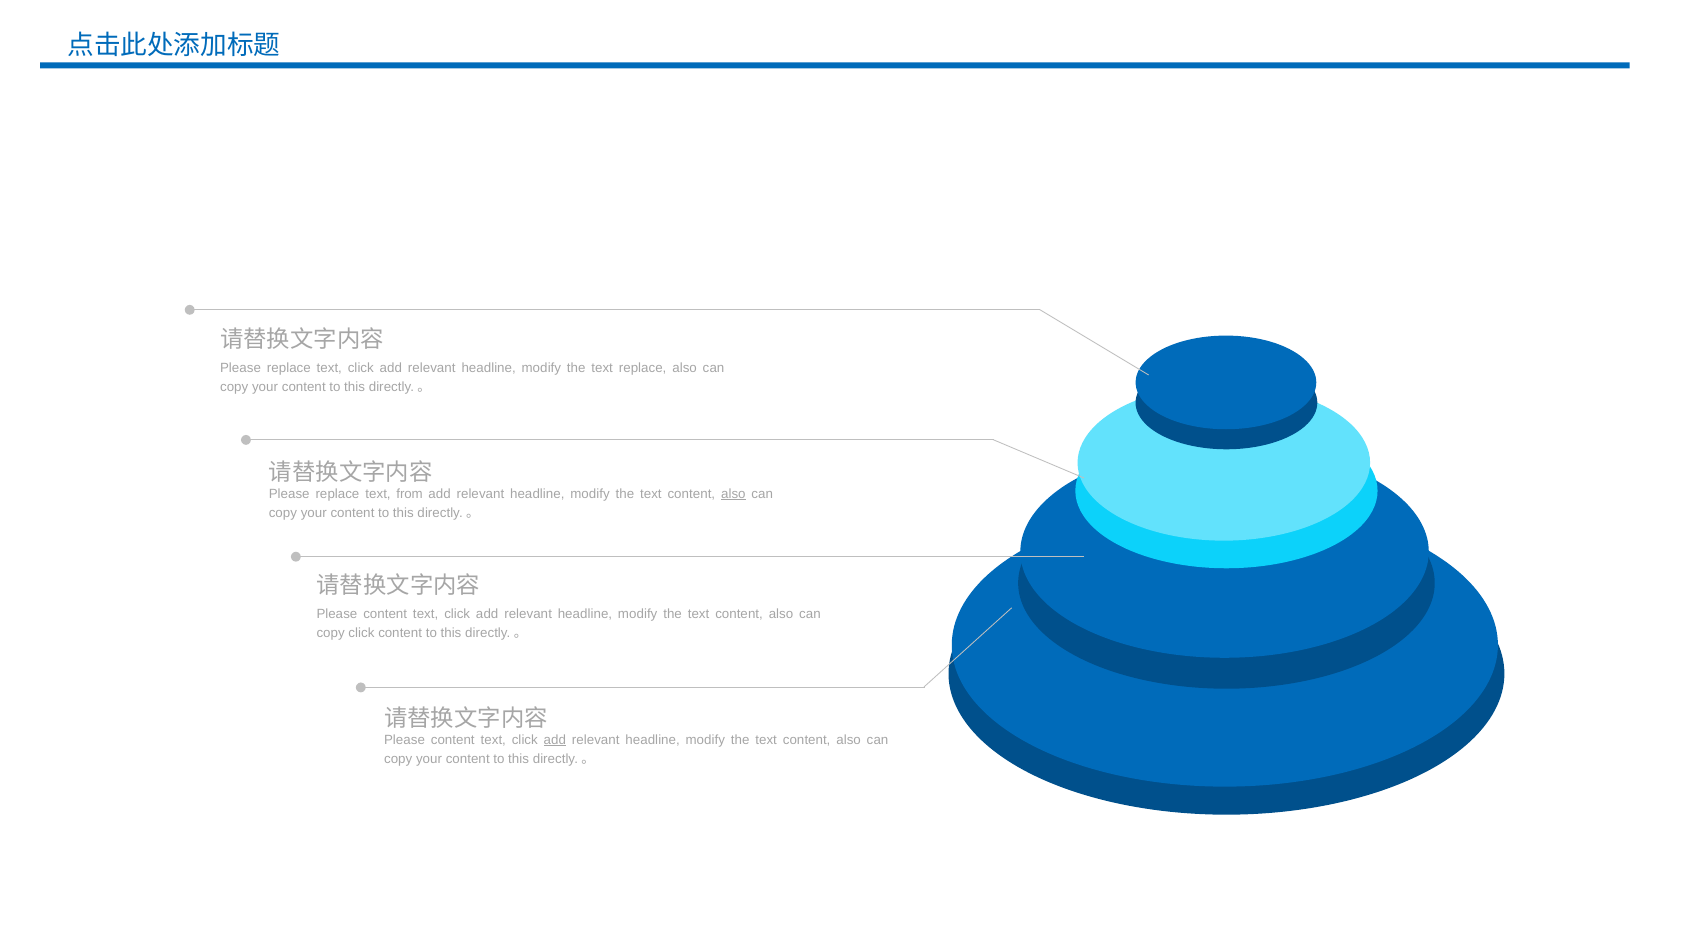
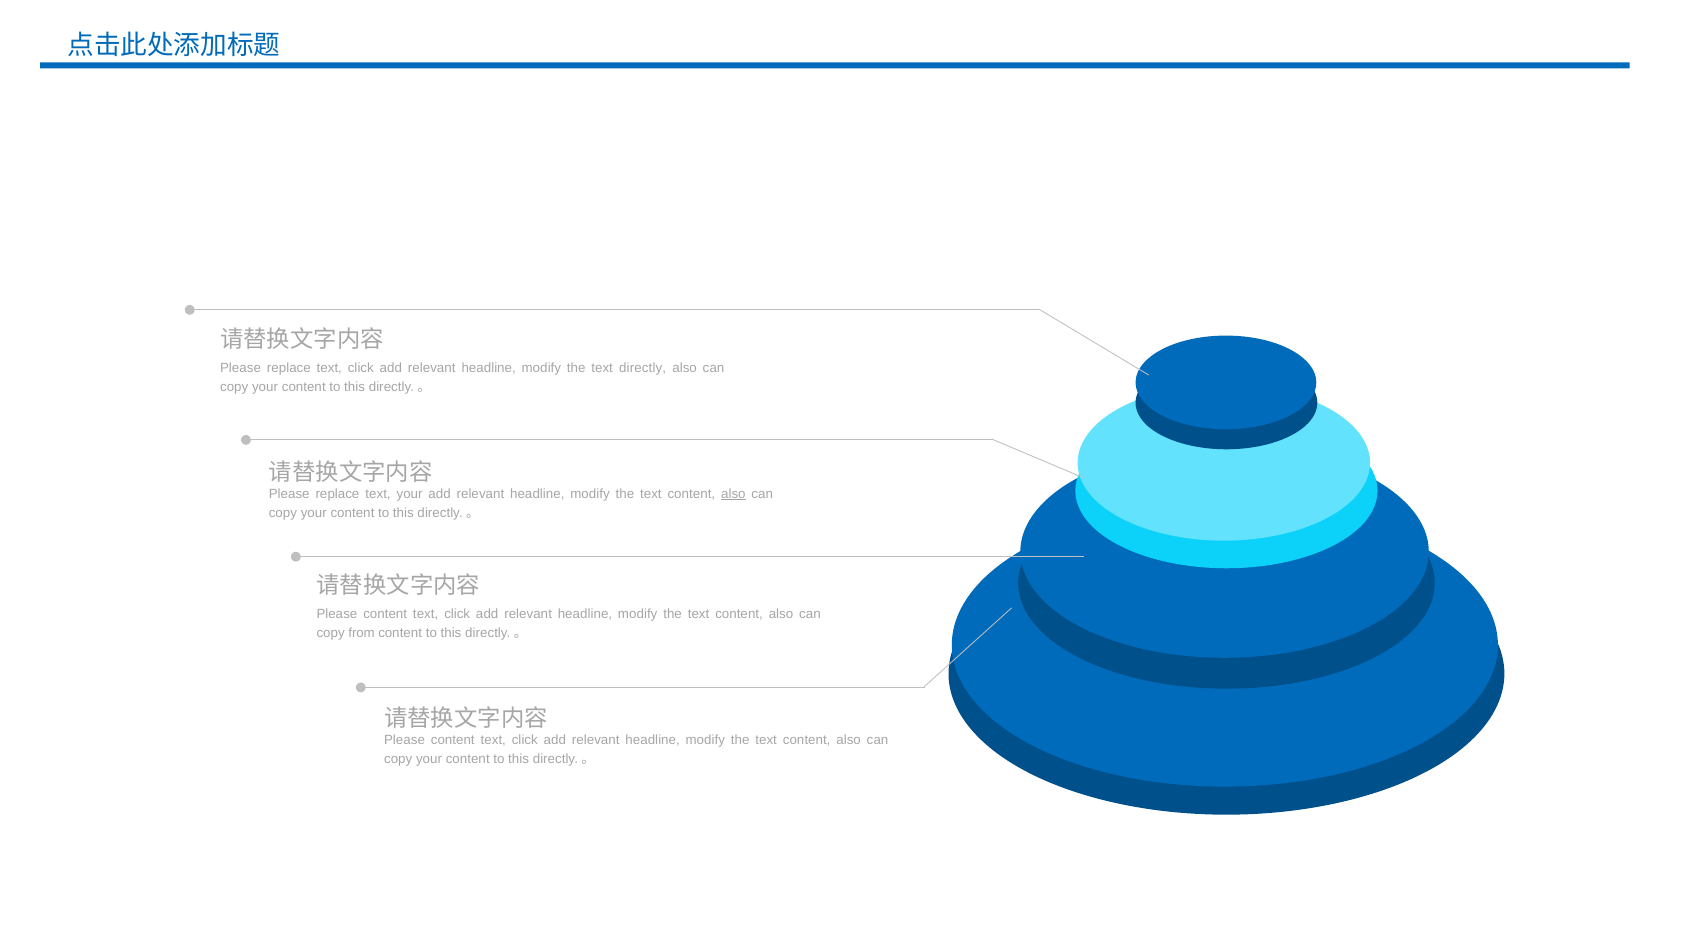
text replace: replace -> directly
text from: from -> your
copy click: click -> from
add at (555, 740) underline: present -> none
